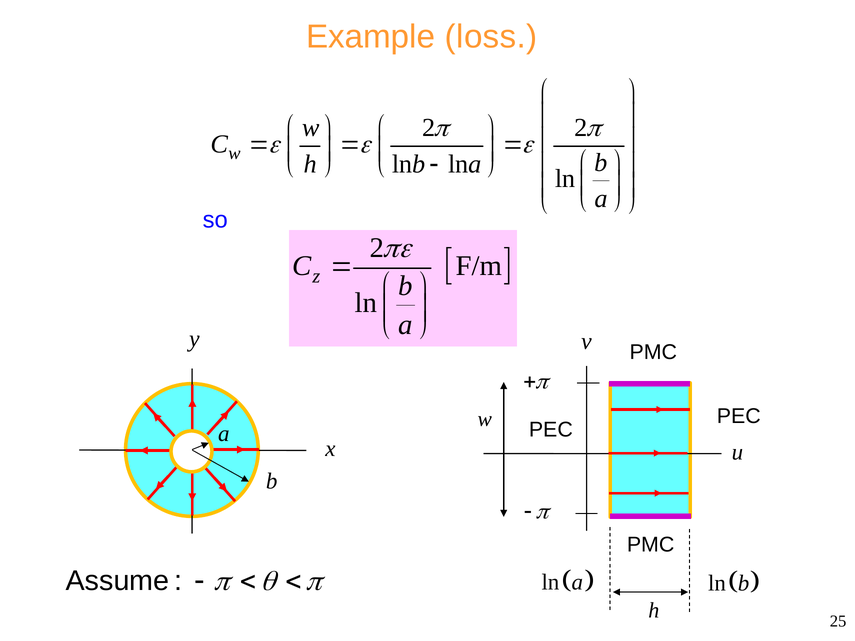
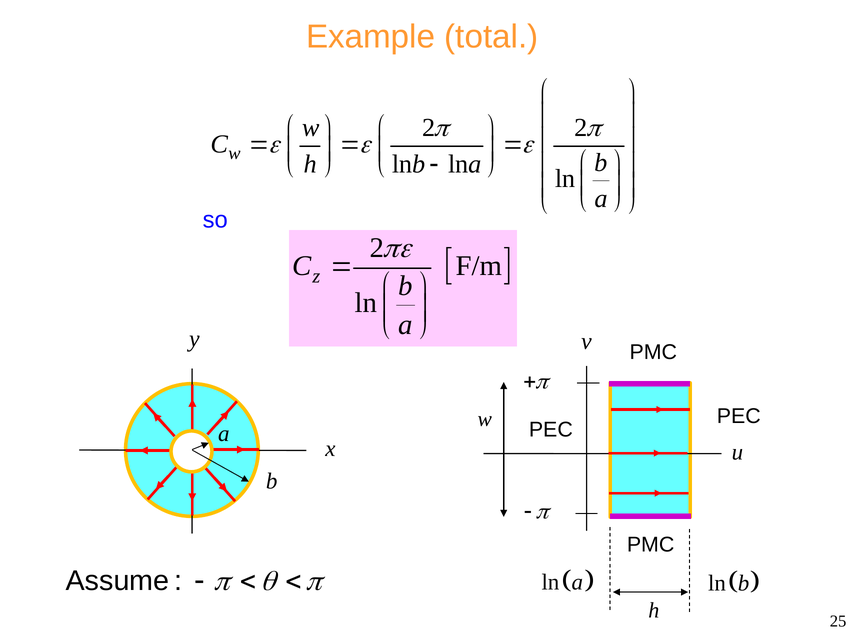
loss: loss -> total
